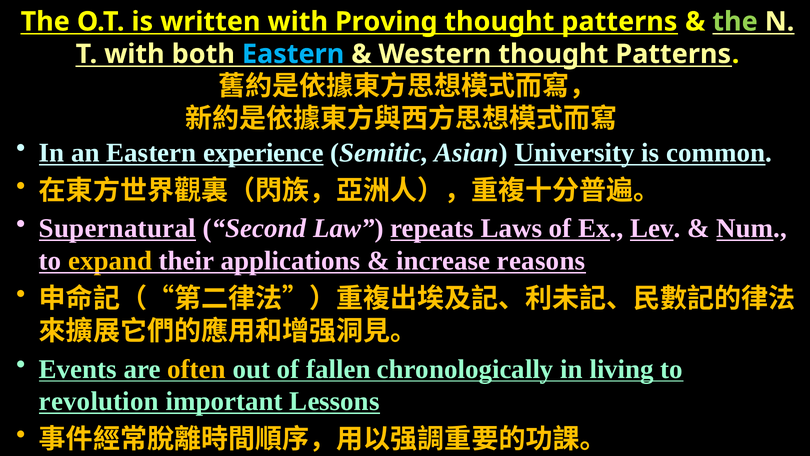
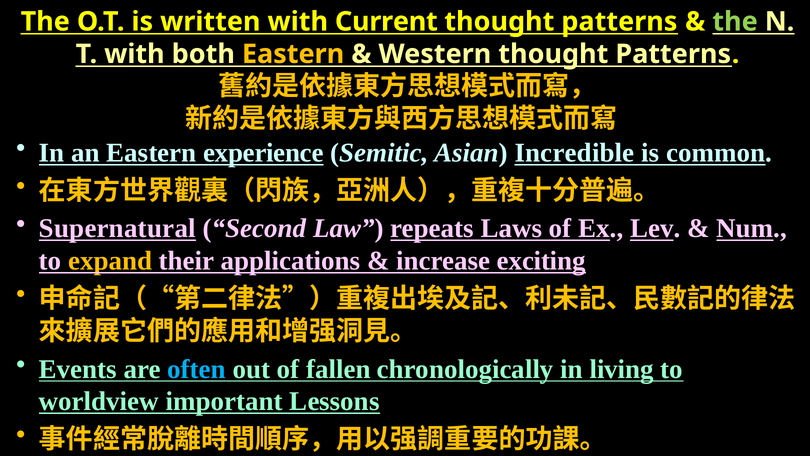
Proving: Proving -> Current
Eastern at (293, 54) colour: light blue -> yellow
University: University -> Incredible
reasons: reasons -> exciting
often colour: yellow -> light blue
revolution: revolution -> worldview
